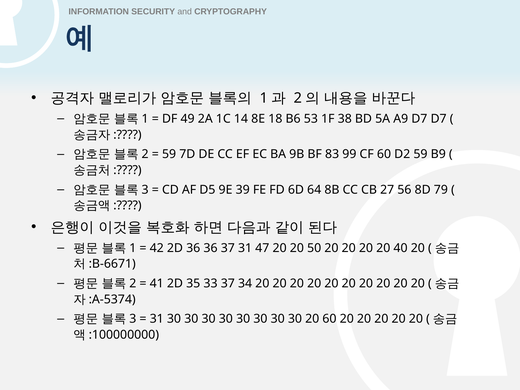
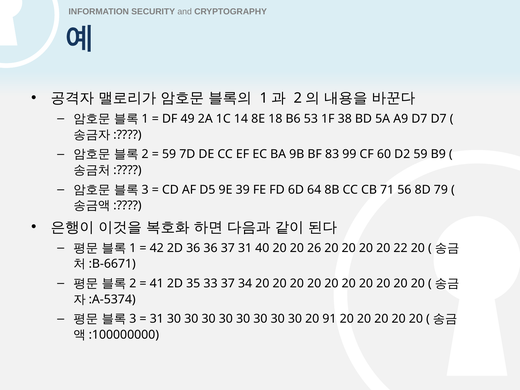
27: 27 -> 71
47: 47 -> 40
50: 50 -> 26
40: 40 -> 22
20 60: 60 -> 91
